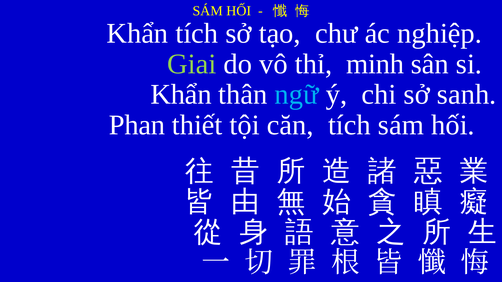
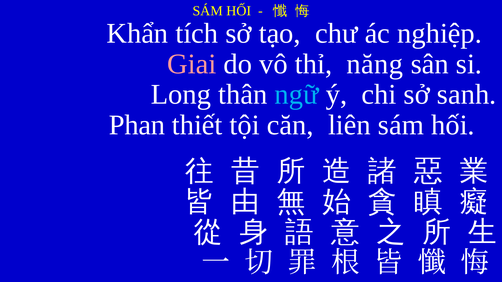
Giai colour: light green -> pink
minh: minh -> năng
Khẩn at (181, 95): Khẩn -> Long
căn tích: tích -> liên
